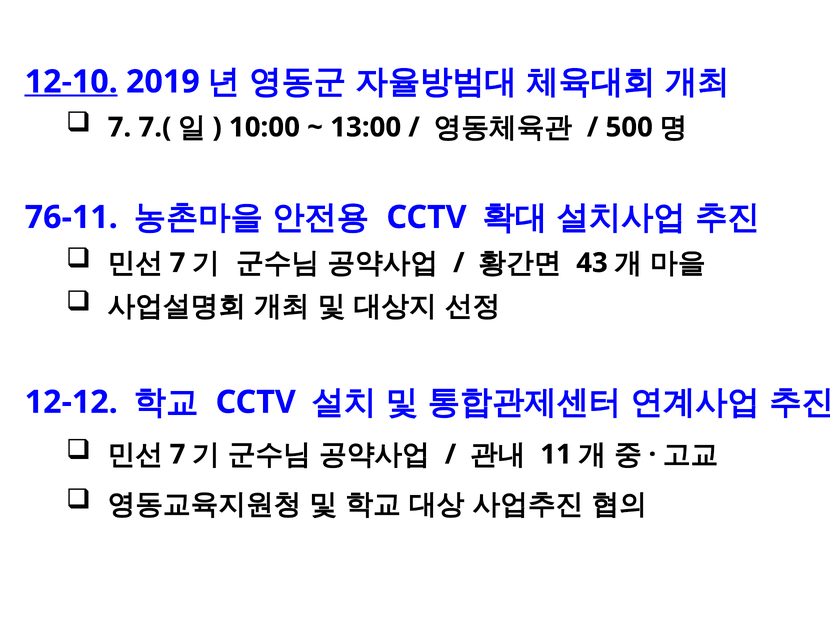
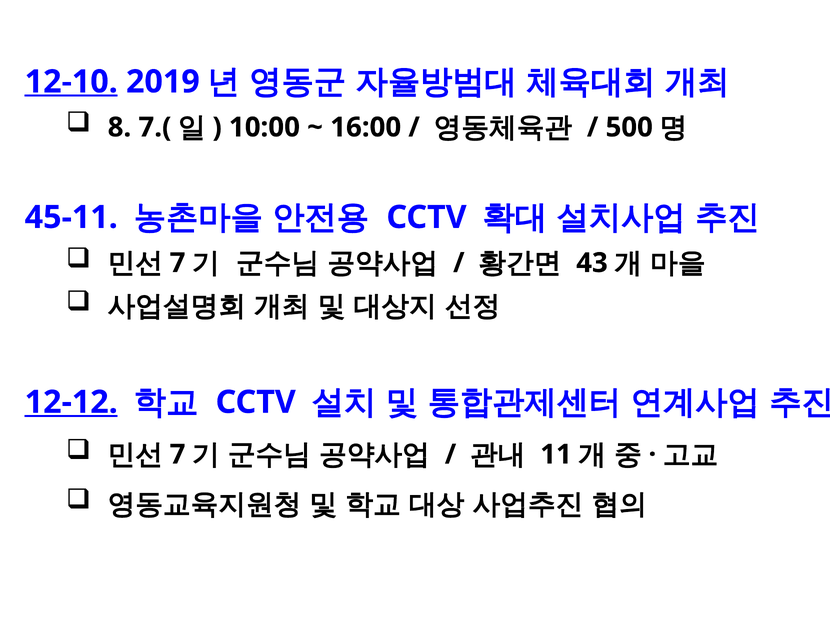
7 at (119, 127): 7 -> 8
13:00: 13:00 -> 16:00
76-11: 76-11 -> 45-11
12-12 underline: none -> present
